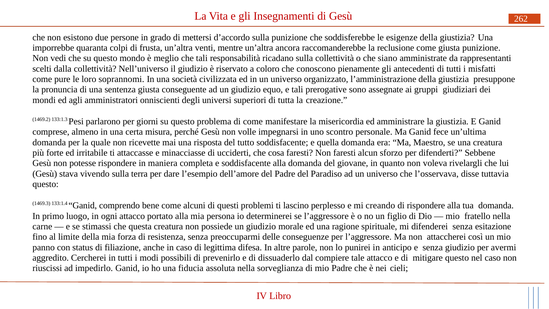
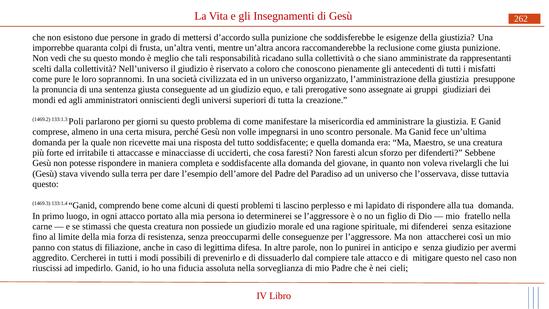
Pesi: Pesi -> Poli
creando: creando -> lapidato
